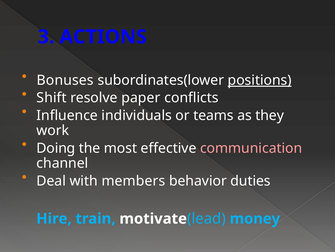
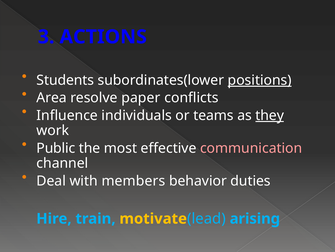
Bonuses: Bonuses -> Students
Shift: Shift -> Area
they underline: none -> present
Doing: Doing -> Public
motivate colour: white -> yellow
money: money -> arising
